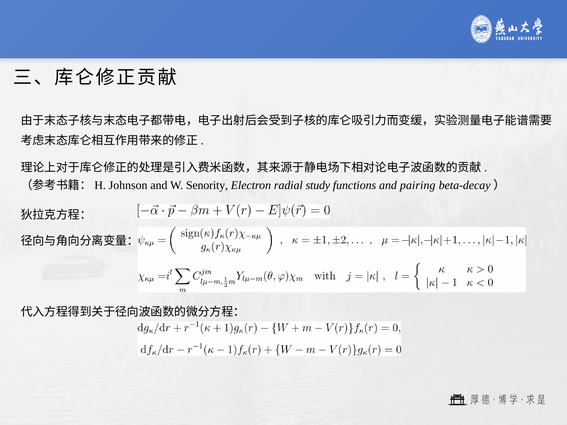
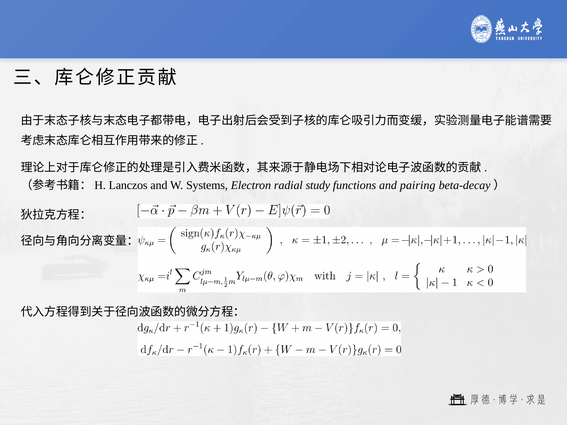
Johnson: Johnson -> Lanczos
Senority: Senority -> Systems
